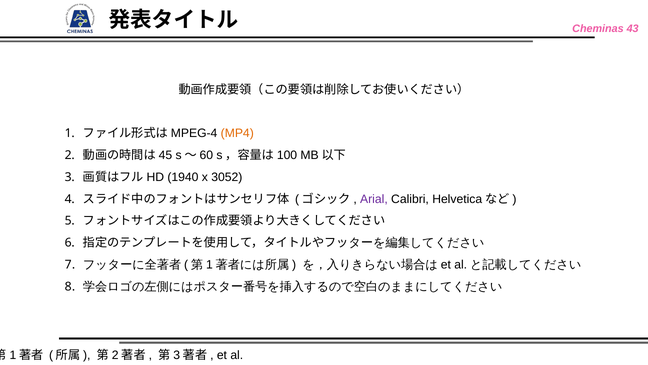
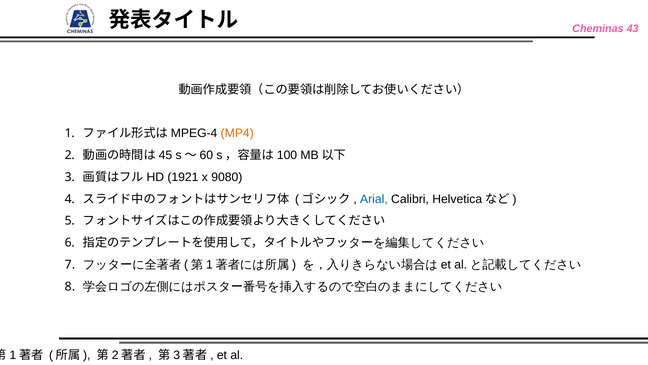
1940: 1940 -> 1921
3052: 3052 -> 9080
Arial colour: purple -> blue
